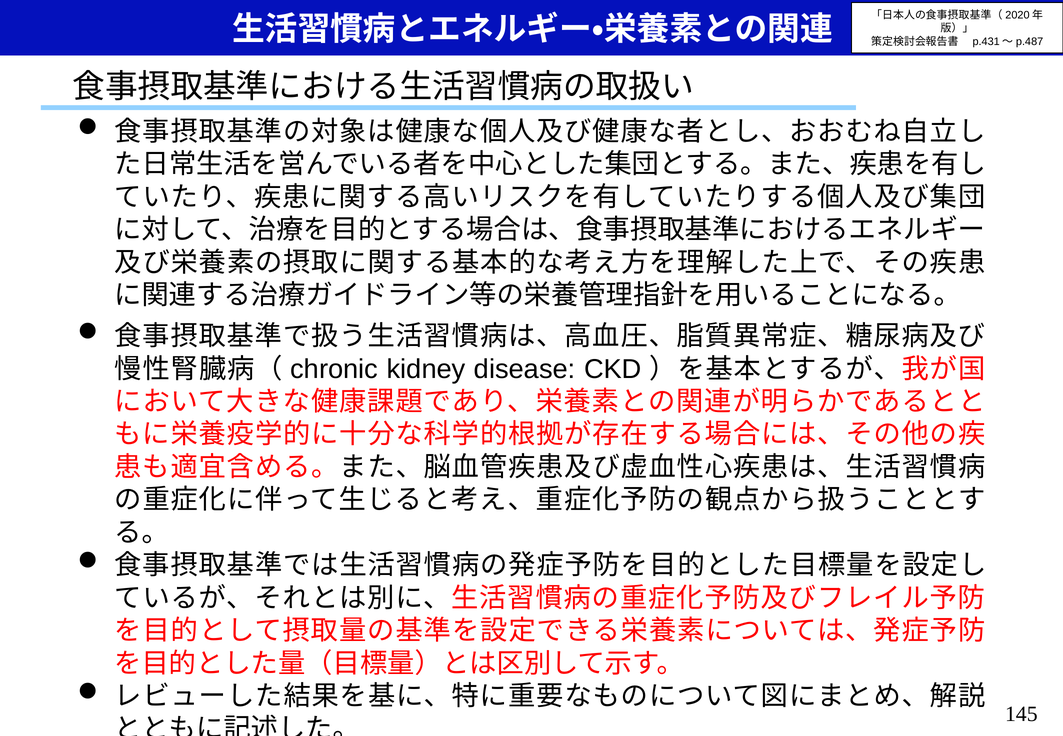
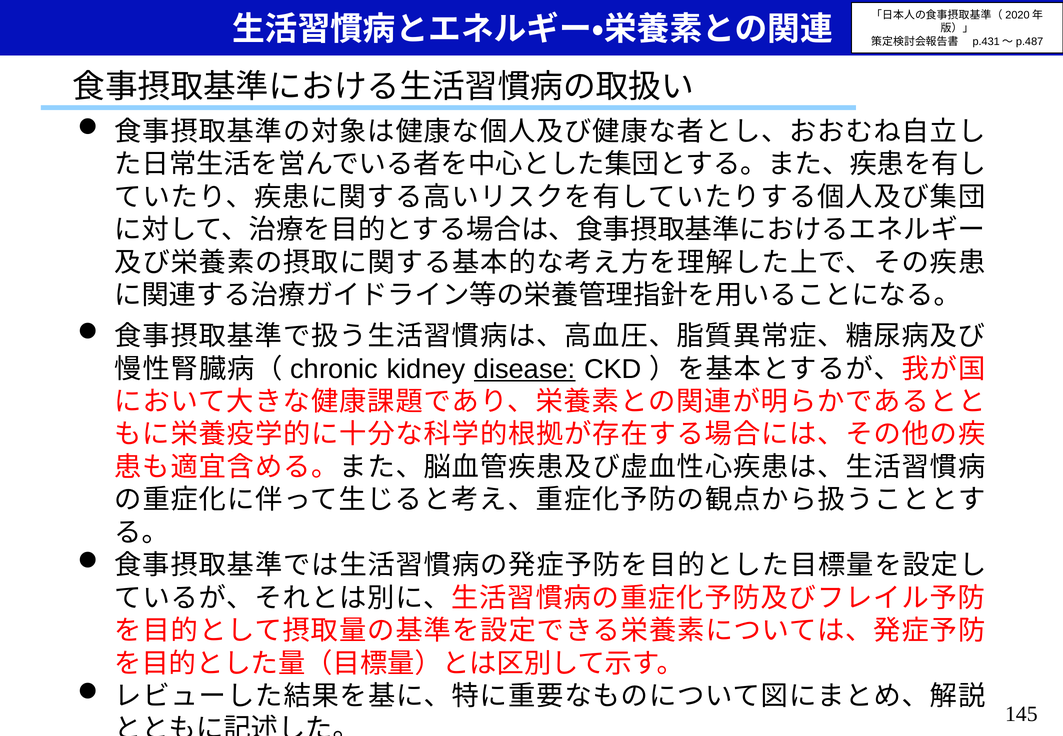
disease underline: none -> present
